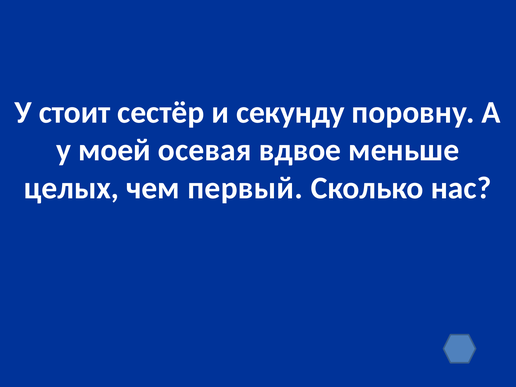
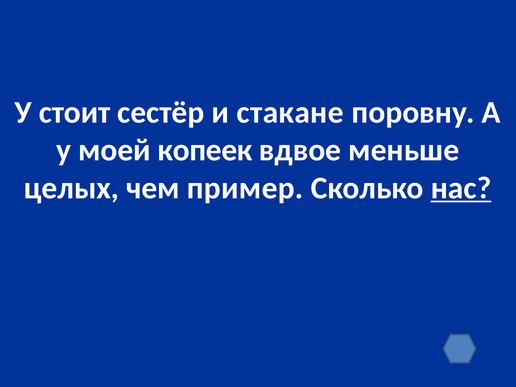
секунду: секунду -> стакане
осевая: осевая -> копеек
первый: первый -> пример
нас underline: none -> present
